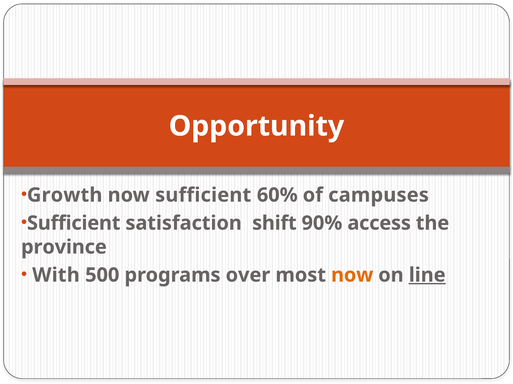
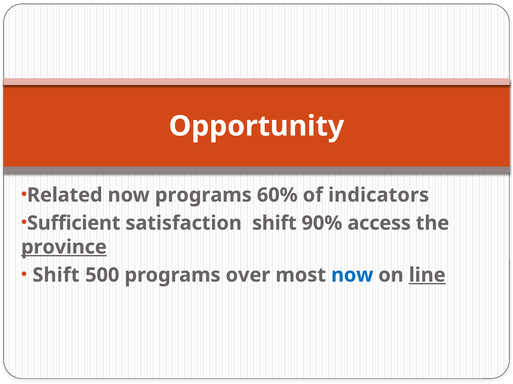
Growth: Growth -> Related
now sufficient: sufficient -> programs
campuses: campuses -> indicators
province underline: none -> present
With at (56, 276): With -> Shift
now at (352, 276) colour: orange -> blue
